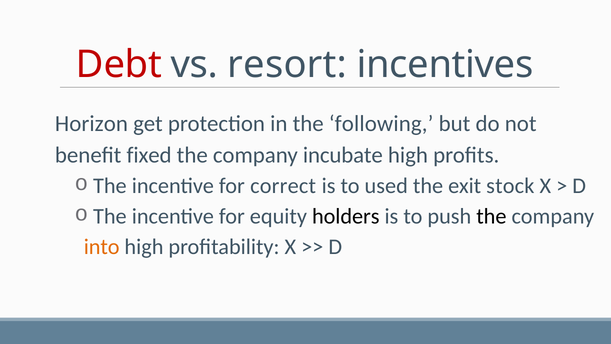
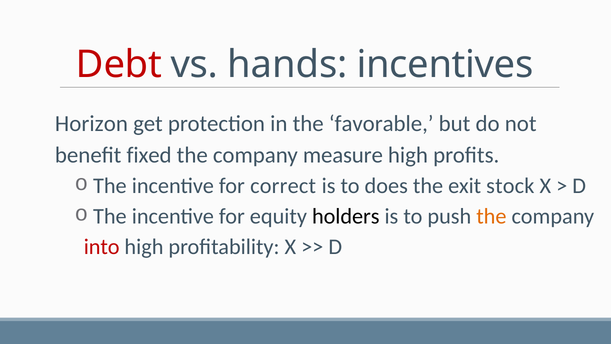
resort: resort -> hands
following: following -> favorable
incubate: incubate -> measure
used: used -> does
the at (491, 216) colour: black -> orange
into colour: orange -> red
